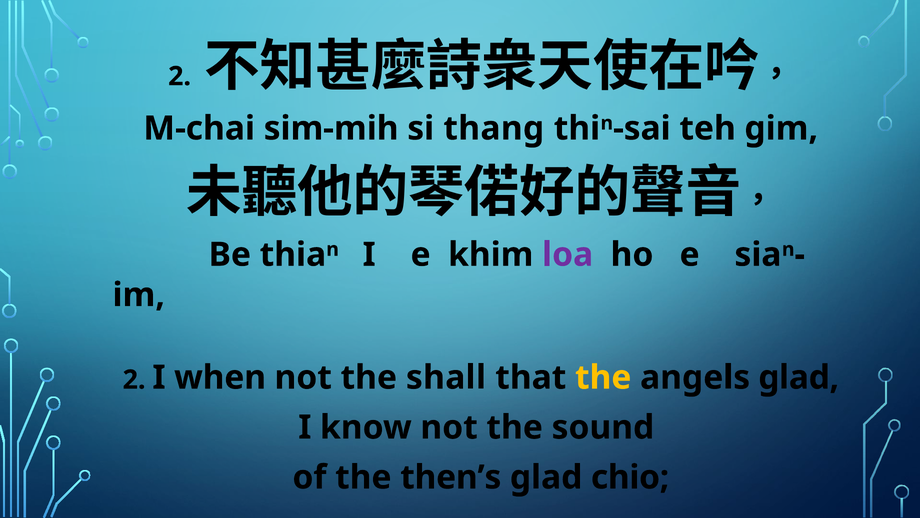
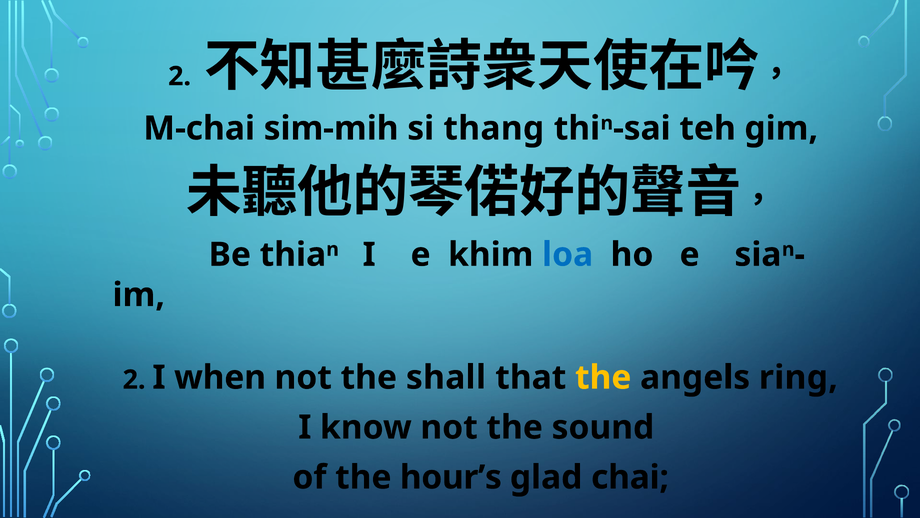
loa colour: purple -> blue
angels glad: glad -> ring
then’s: then’s -> hour’s
chio: chio -> chai
